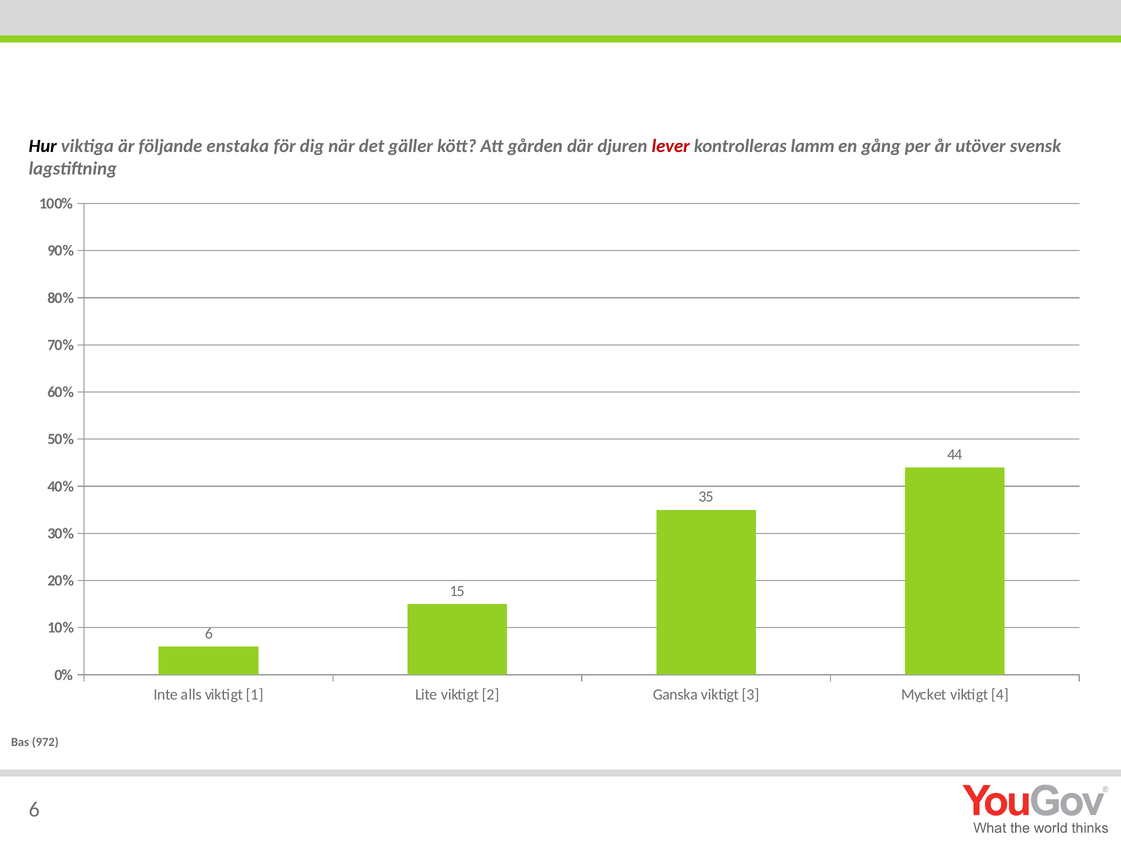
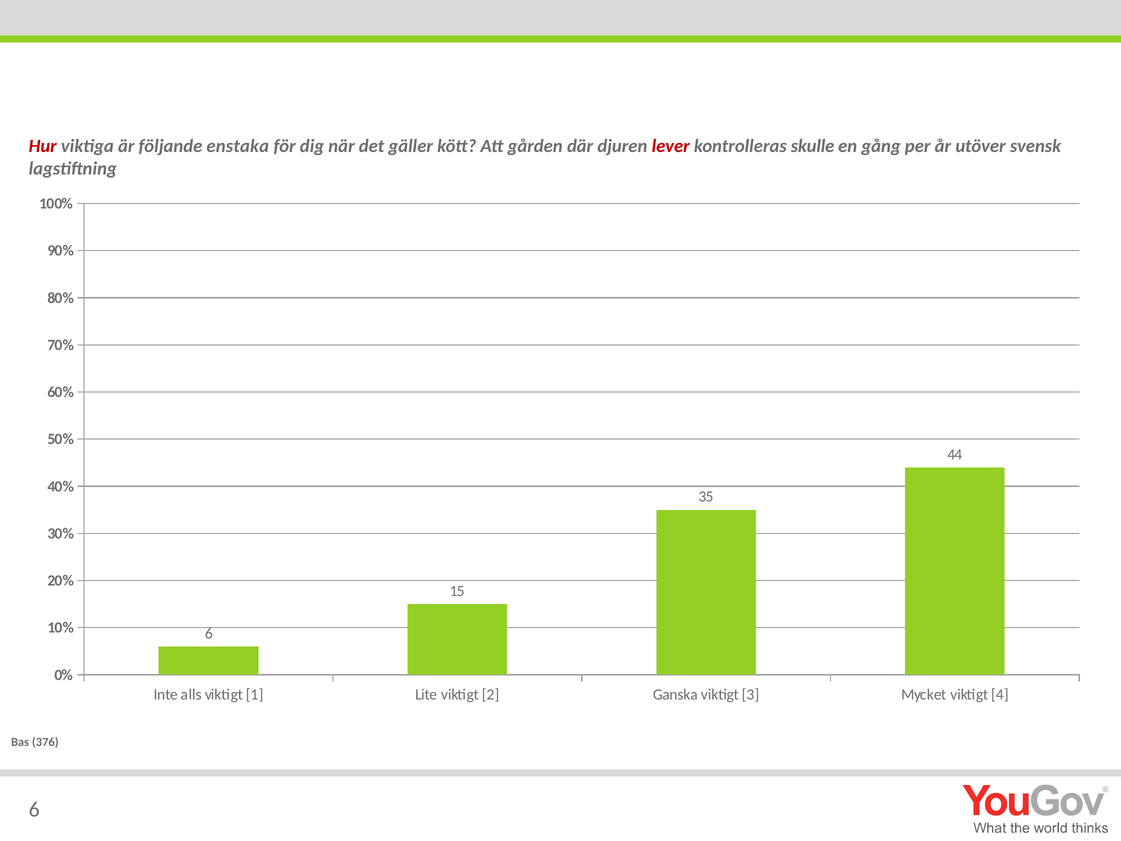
Hur colour: black -> red
lamm: lamm -> skulle
972: 972 -> 376
